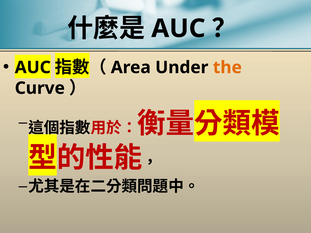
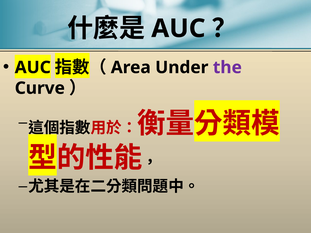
the colour: orange -> purple
